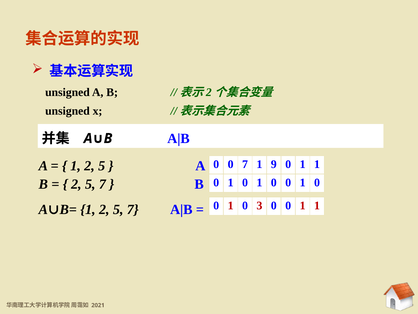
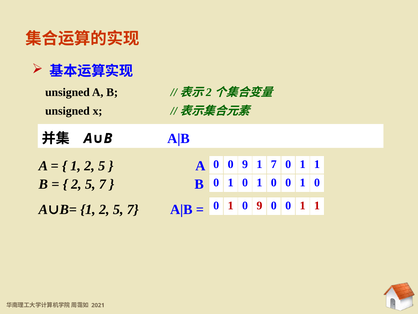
0 0 7: 7 -> 9
1 9: 9 -> 7
1 0 3: 3 -> 9
